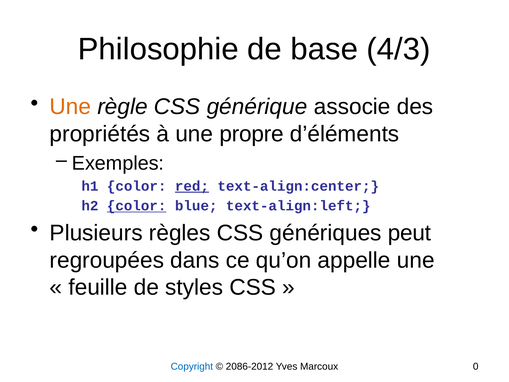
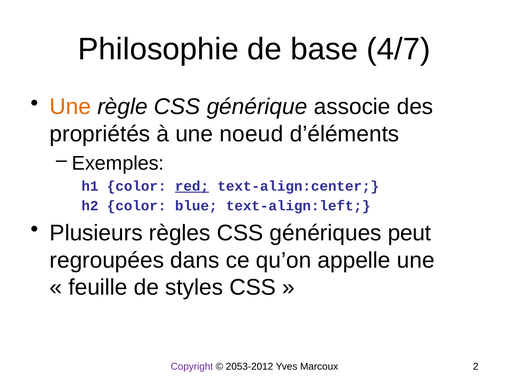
4/3: 4/3 -> 4/7
propre: propre -> noeud
color at (137, 206) underline: present -> none
Copyright colour: blue -> purple
2086-2012: 2086-2012 -> 2053-2012
0: 0 -> 2
